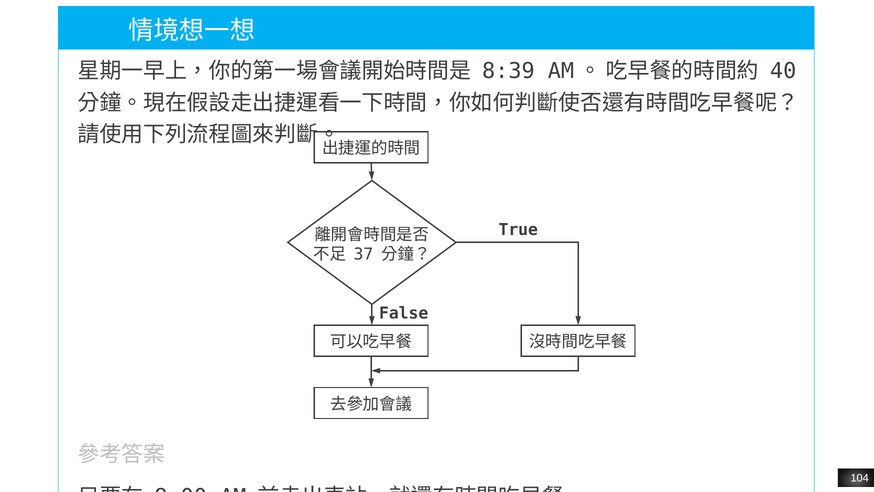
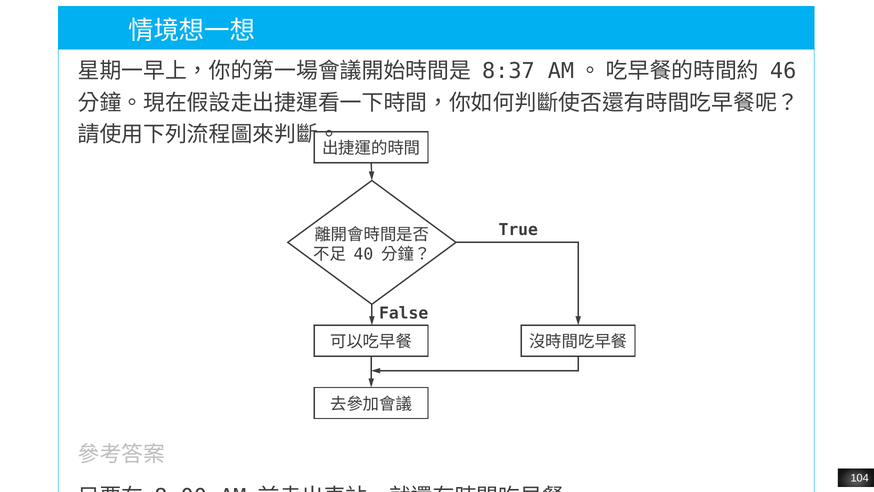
8:39: 8:39 -> 8:37
40: 40 -> 46
37: 37 -> 40
